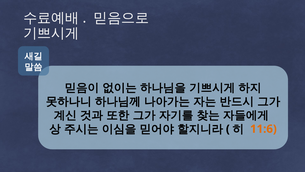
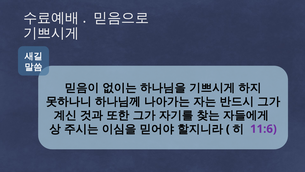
11:6 colour: orange -> purple
